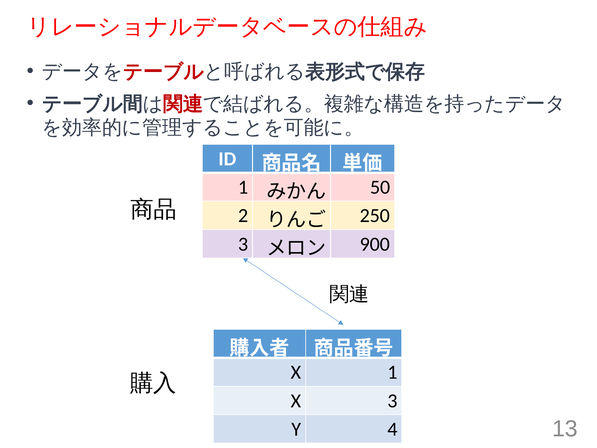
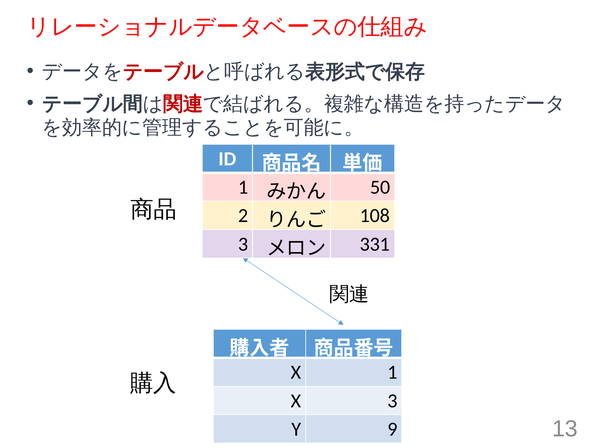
250: 250 -> 108
900: 900 -> 331
4: 4 -> 9
